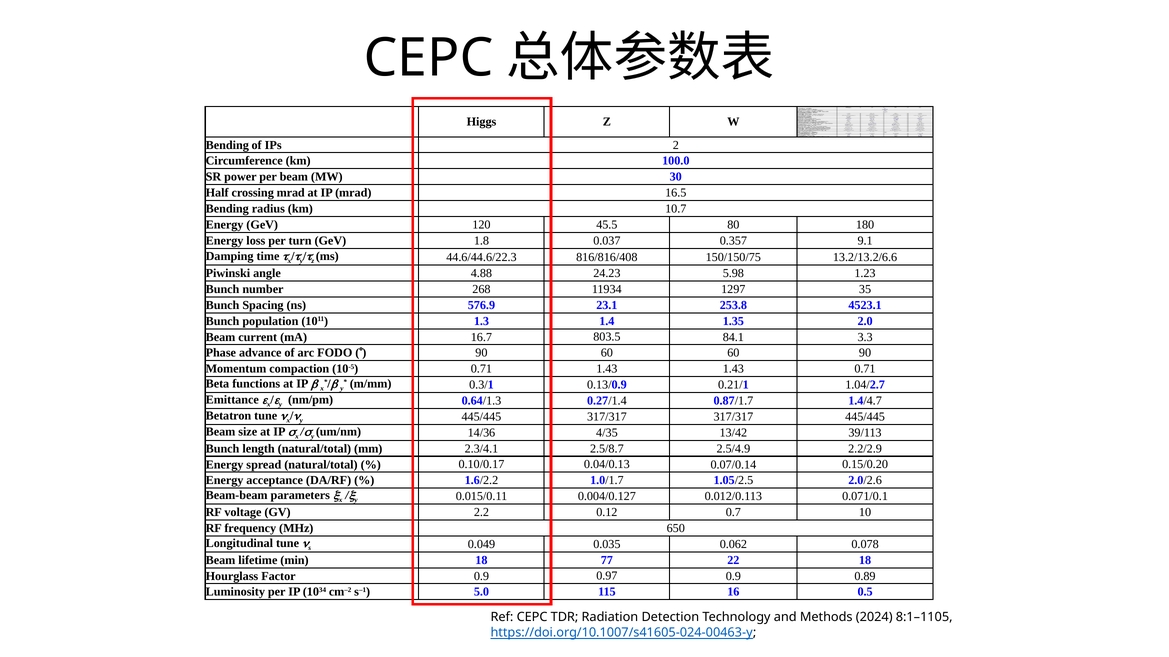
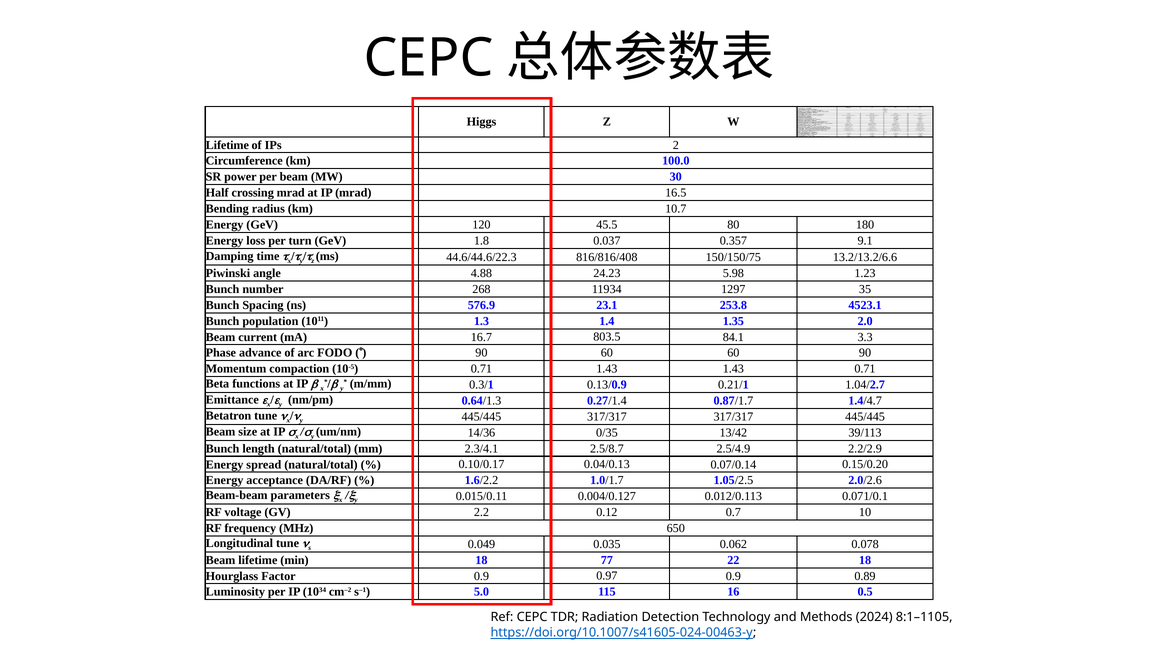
Bending at (227, 145): Bending -> Lifetime
4/35: 4/35 -> 0/35
